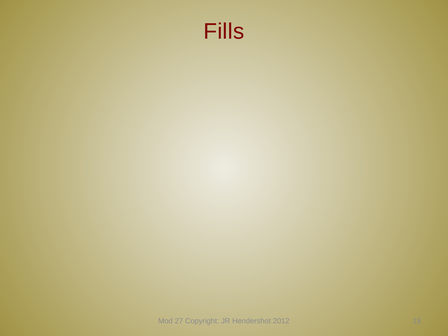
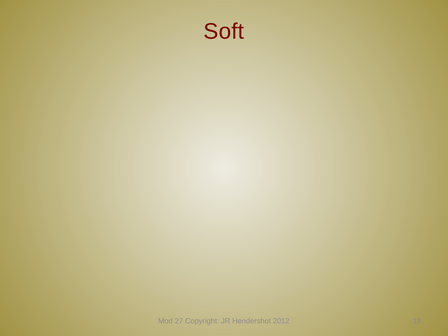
Fills: Fills -> Soft
